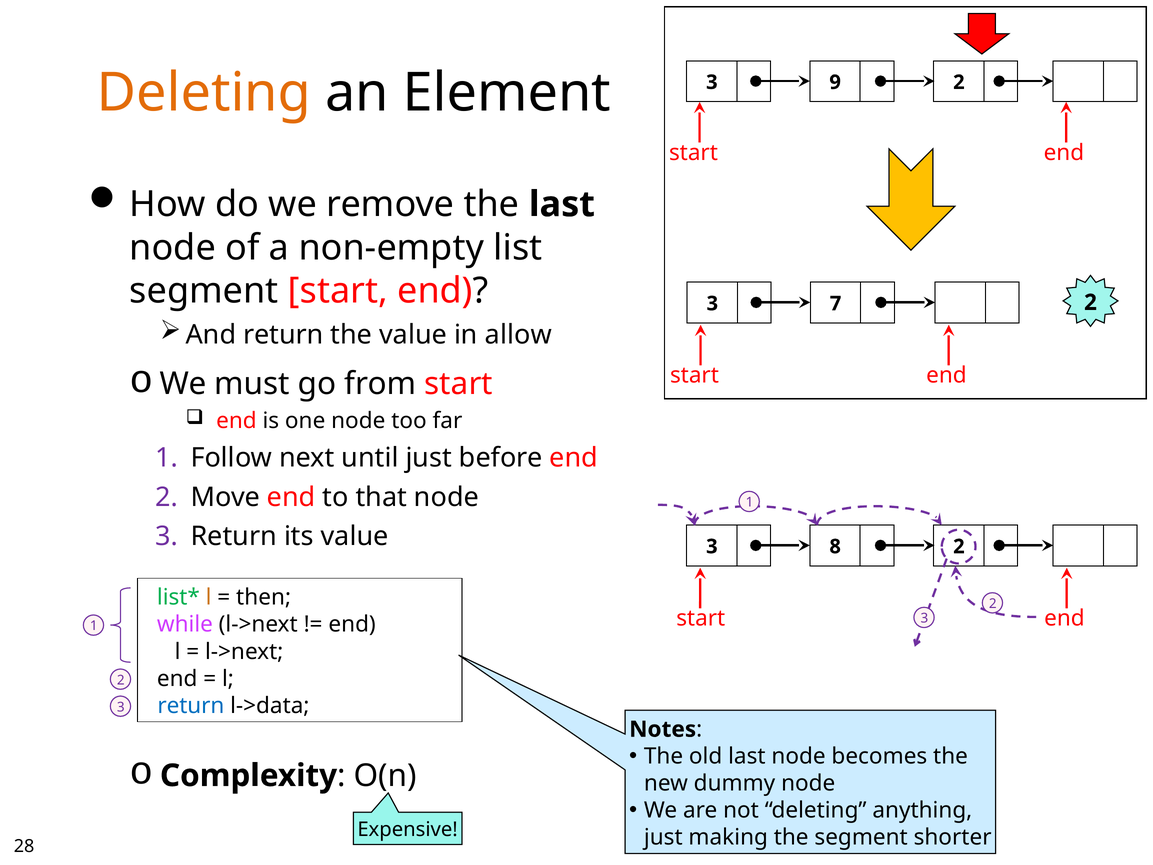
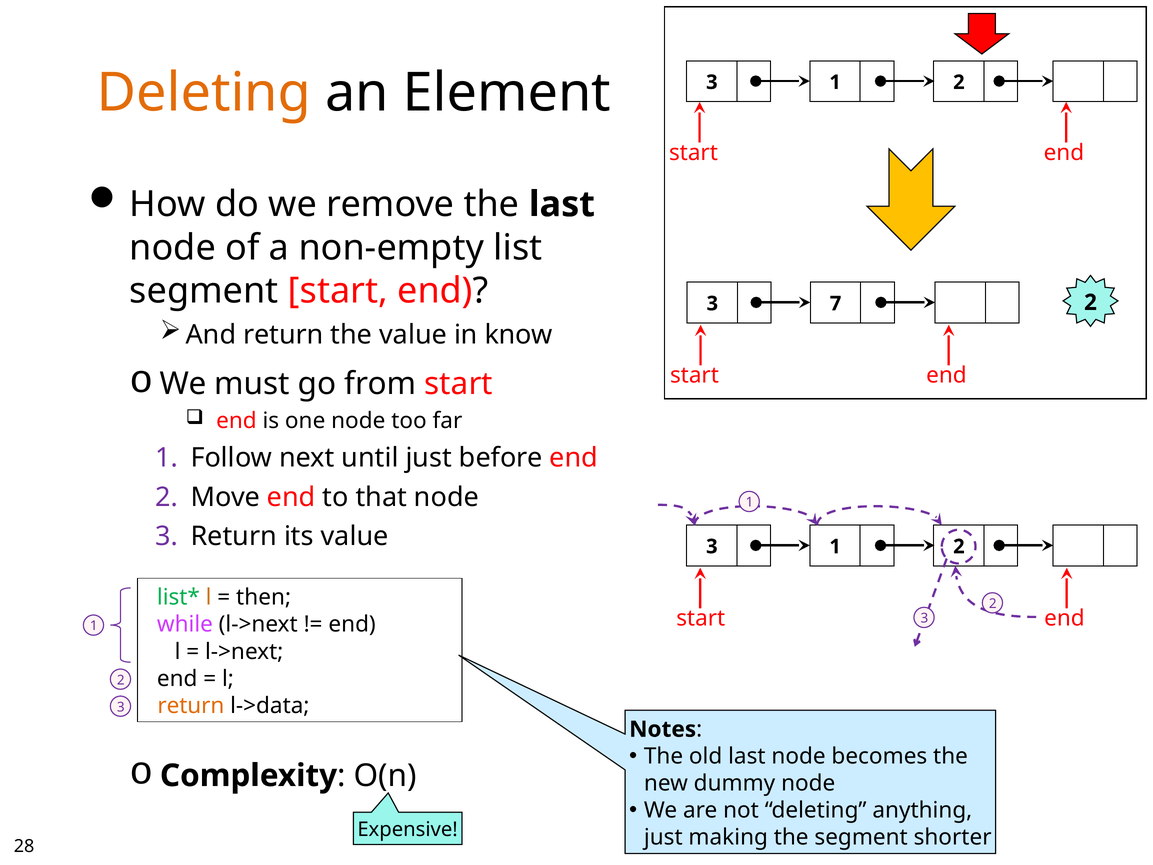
9 at (835, 82): 9 -> 1
allow: allow -> know
8 at (835, 546): 8 -> 1
return at (191, 705) colour: blue -> orange
